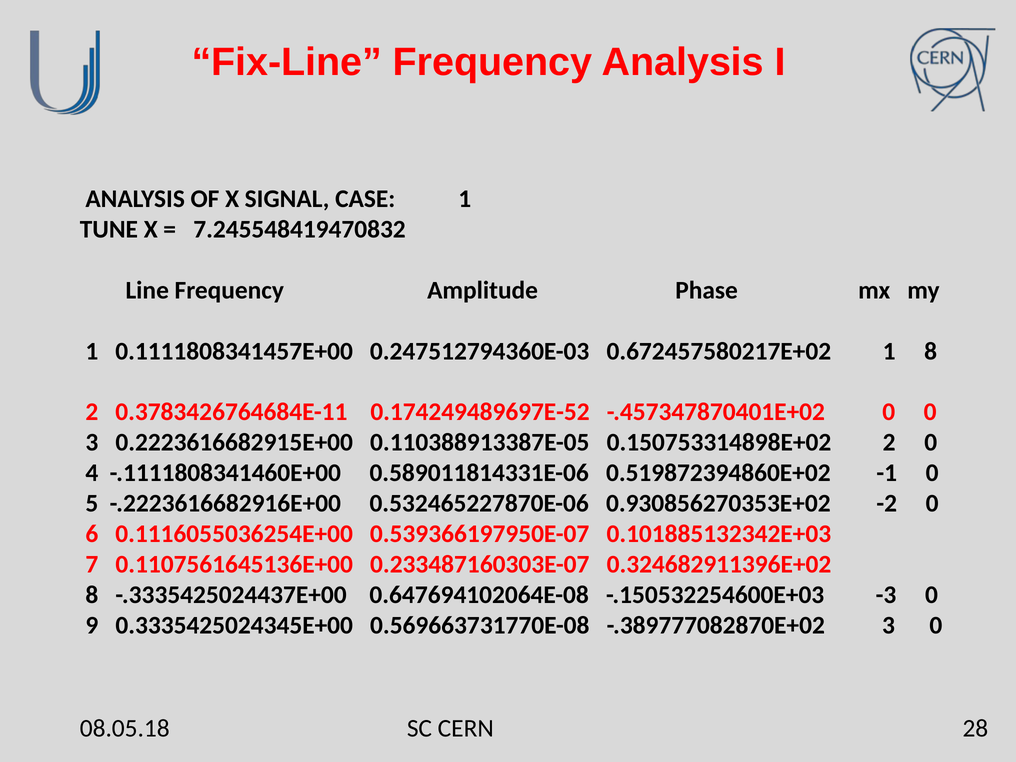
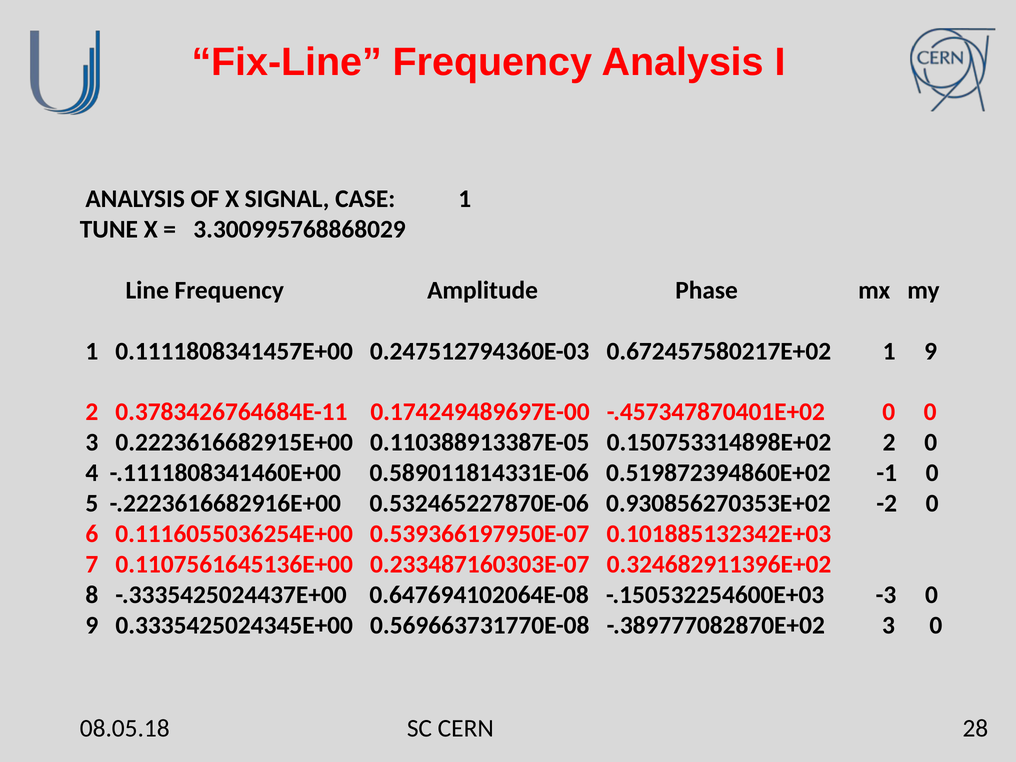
7.245548419470832: 7.245548419470832 -> 3.300995768868029
1 8: 8 -> 9
0.174249489697E-52: 0.174249489697E-52 -> 0.174249489697E-00
